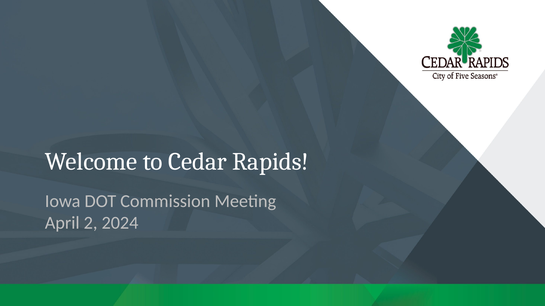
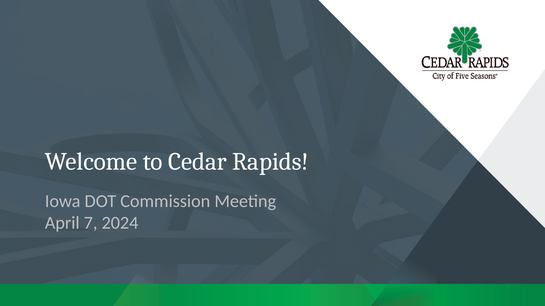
2: 2 -> 7
